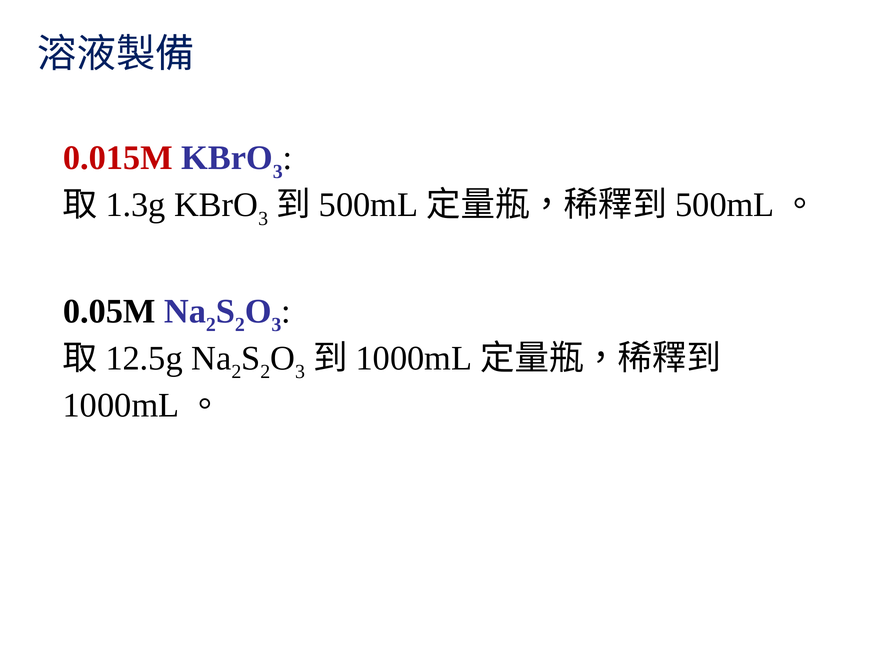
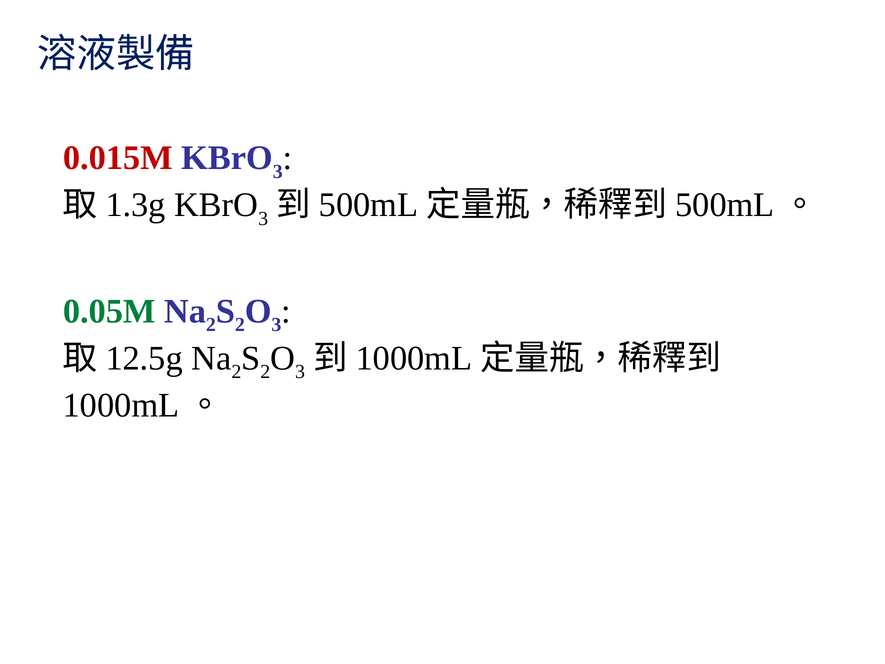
0.05M colour: black -> green
